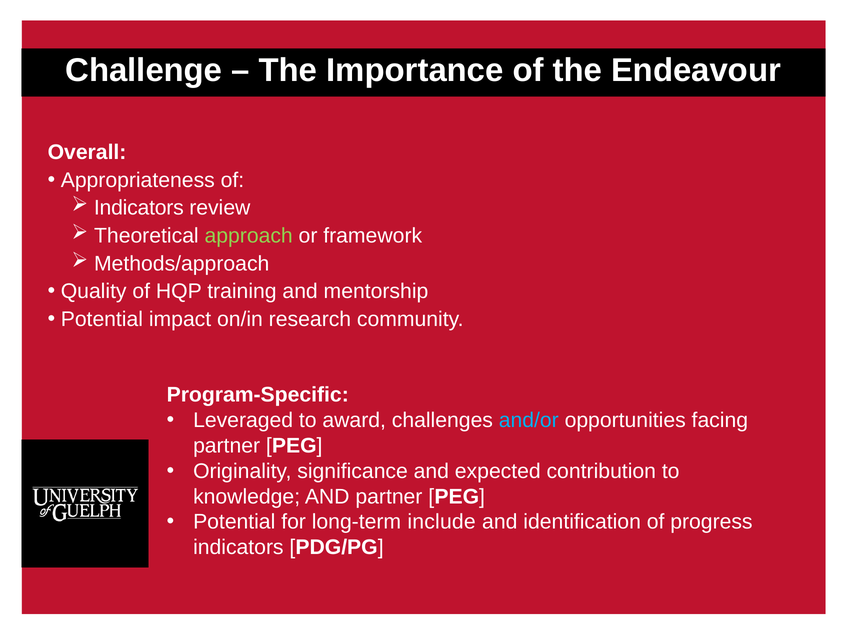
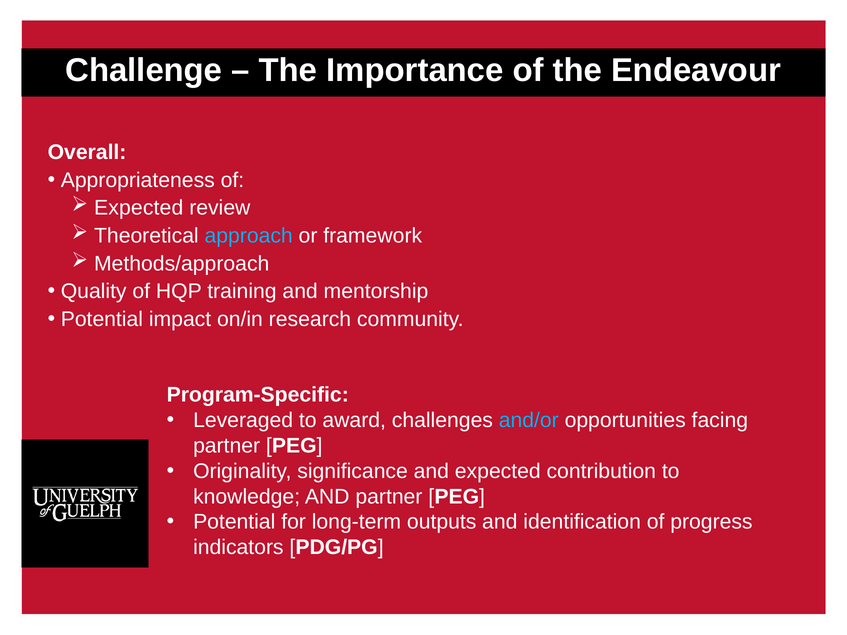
Indicators at (139, 208): Indicators -> Expected
approach colour: light green -> light blue
include: include -> outputs
